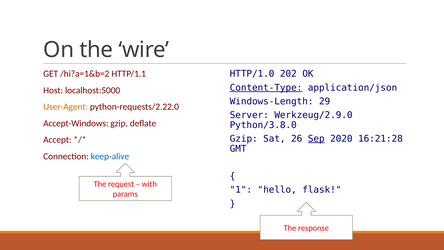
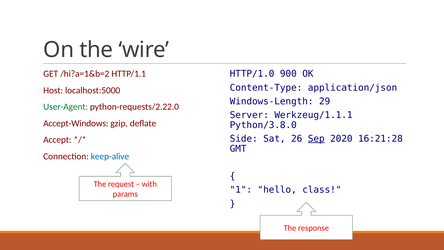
202: 202 -> 900
Content-Type underline: present -> none
User-Agent colour: orange -> green
Werkzeug/2.9.0: Werkzeug/2.9.0 -> Werkzeug/1.1.1
Gzip at (244, 139): Gzip -> Side
flask: flask -> class
